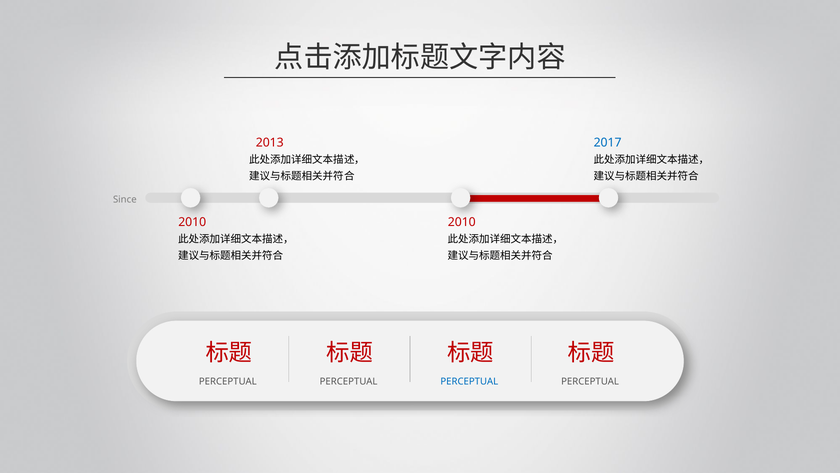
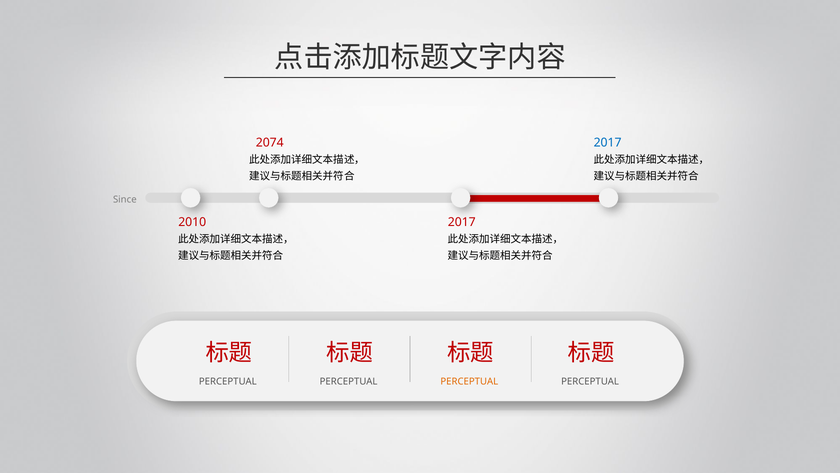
2013: 2013 -> 2074
2010 at (462, 222): 2010 -> 2017
PERCEPTUAL at (469, 381) colour: blue -> orange
